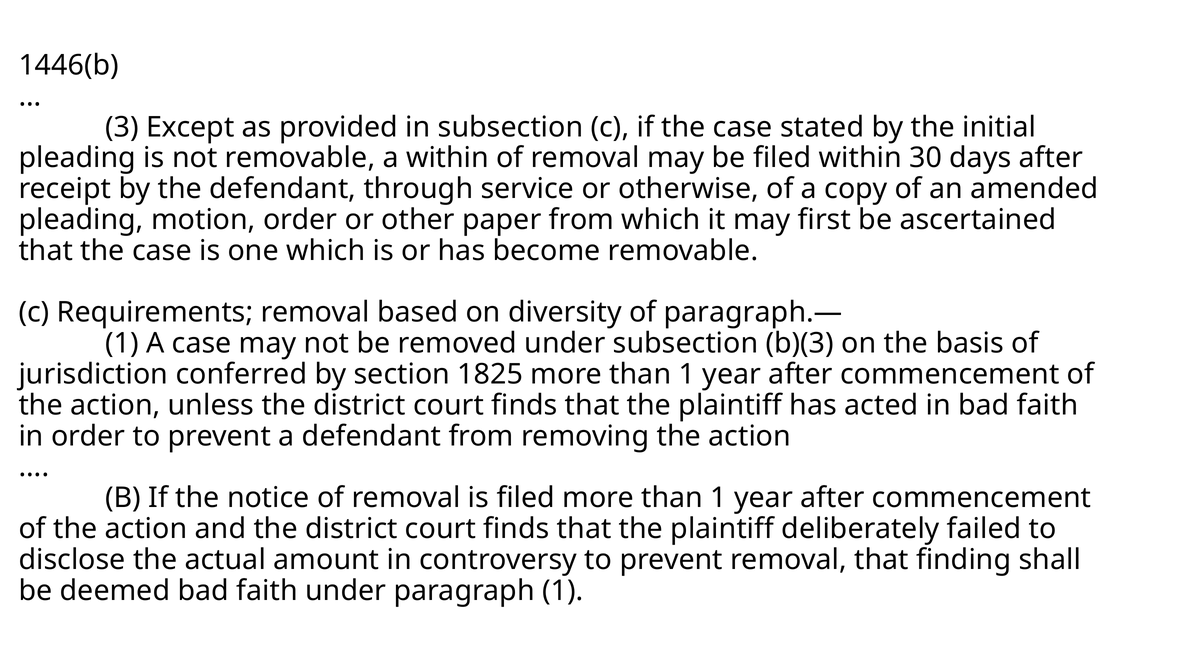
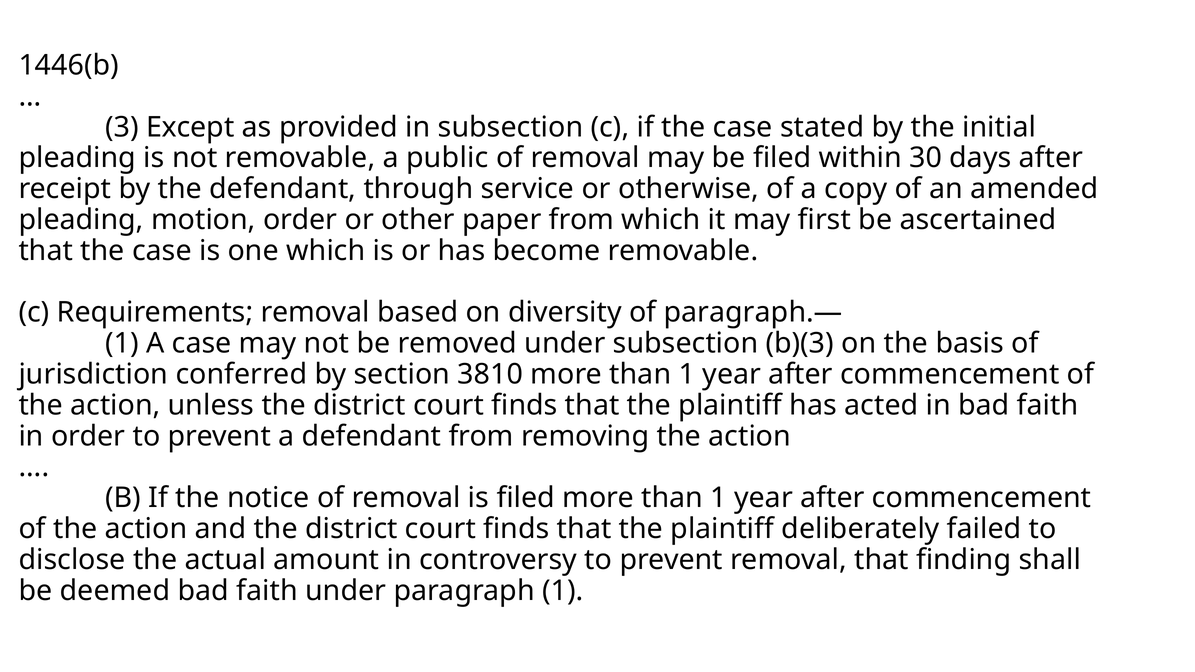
a within: within -> public
1825: 1825 -> 3810
